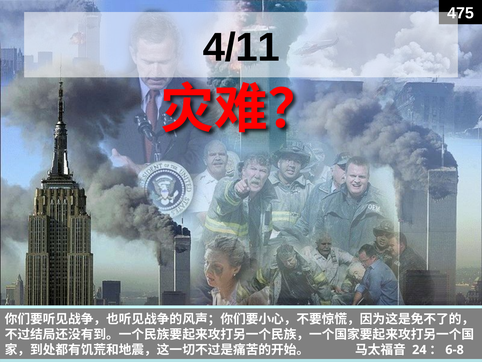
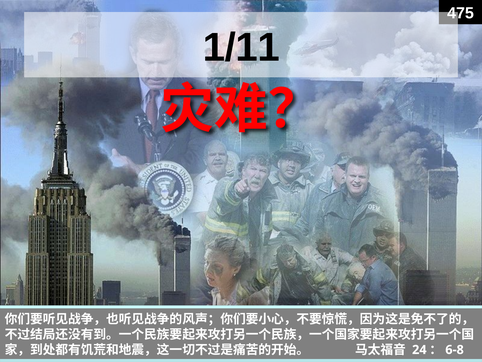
4/11: 4/11 -> 1/11
